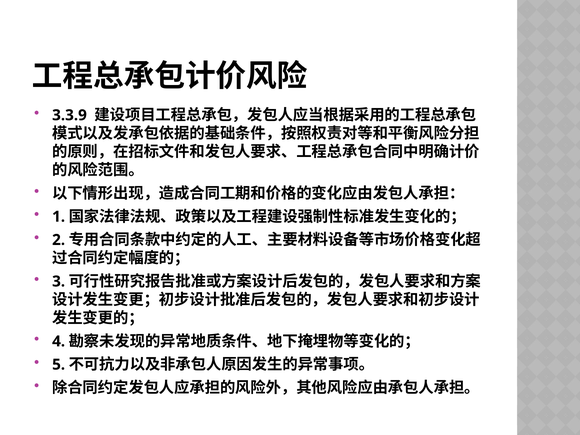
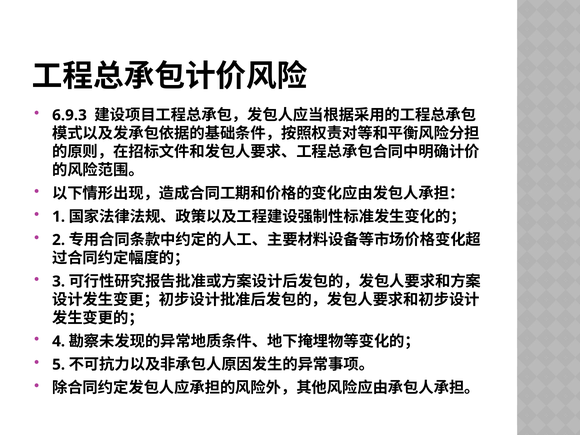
3.3.9: 3.3.9 -> 6.9.3
